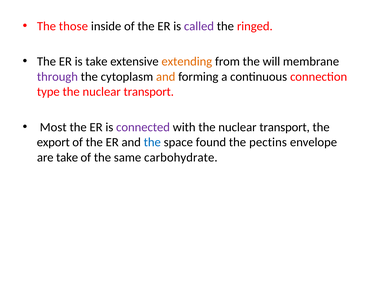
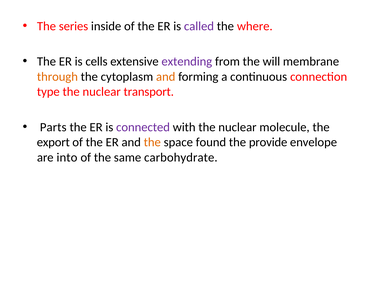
those: those -> series
ringed: ringed -> where
is take: take -> cells
extending colour: orange -> purple
through colour: purple -> orange
Most: Most -> Parts
with the nuclear transport: transport -> molecule
the at (152, 142) colour: blue -> orange
pectins: pectins -> provide
are take: take -> into
